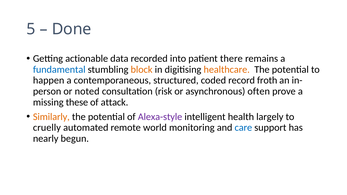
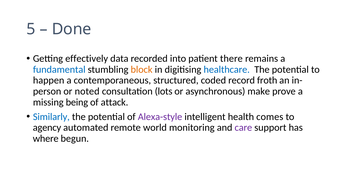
actionable: actionable -> effectively
healthcare colour: orange -> blue
risk: risk -> lots
often: often -> make
these: these -> being
Similarly colour: orange -> blue
largely: largely -> comes
cruelly: cruelly -> agency
care colour: blue -> purple
nearly: nearly -> where
